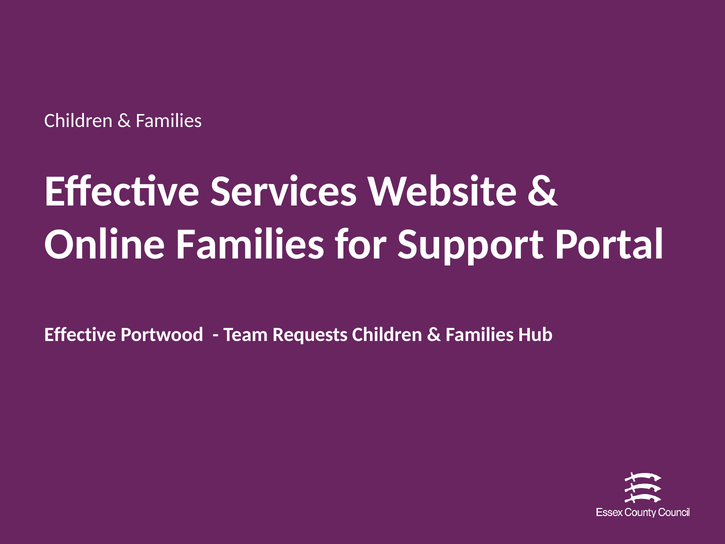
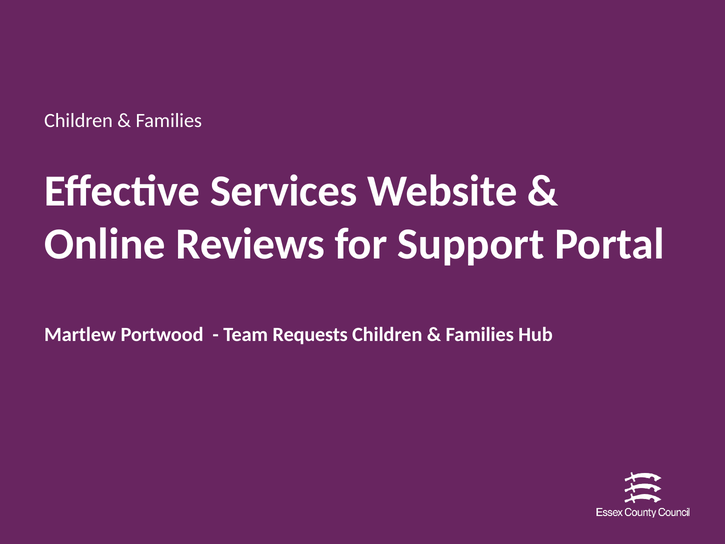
Online Families: Families -> Reviews
Effective at (80, 334): Effective -> Martlew
